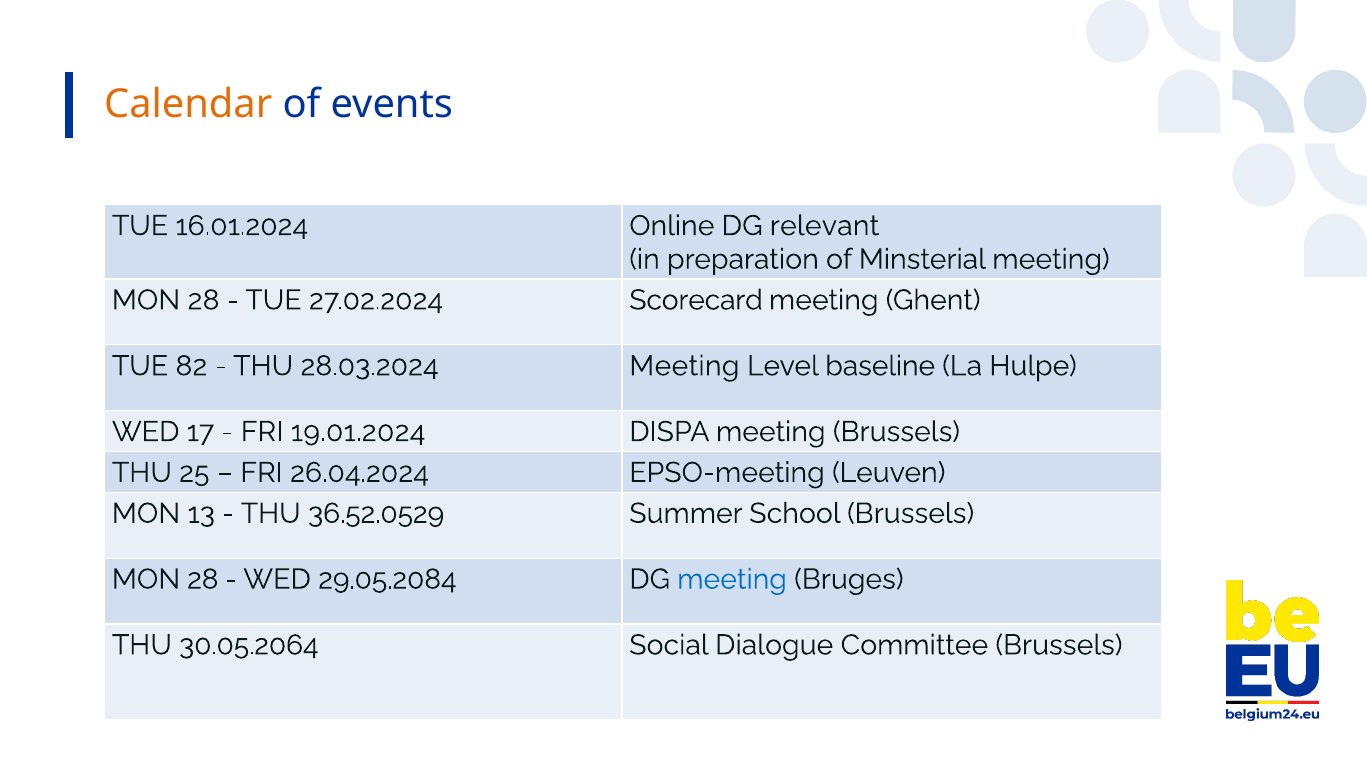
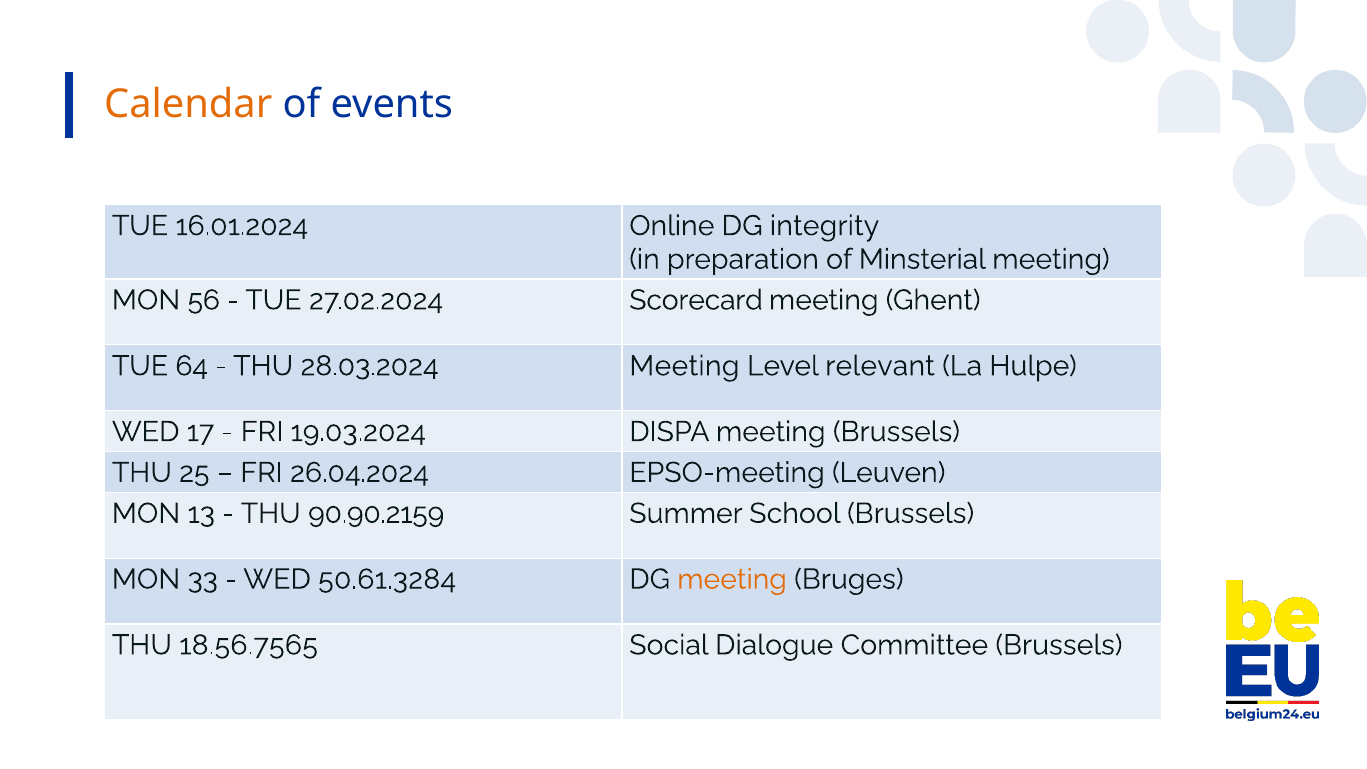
relevant: relevant -> integrity
28 at (204, 300): 28 -> 56
82: 82 -> 64
baseline: baseline -> relevant
19.01.2024: 19.01.2024 -> 19.03.2024
36.52.0529: 36.52.0529 -> 90.90.2159
28 at (203, 579): 28 -> 33
29.05.2084: 29.05.2084 -> 50.61.3284
meeting at (732, 579) colour: blue -> orange
30.05.2064: 30.05.2064 -> 18.56.7565
